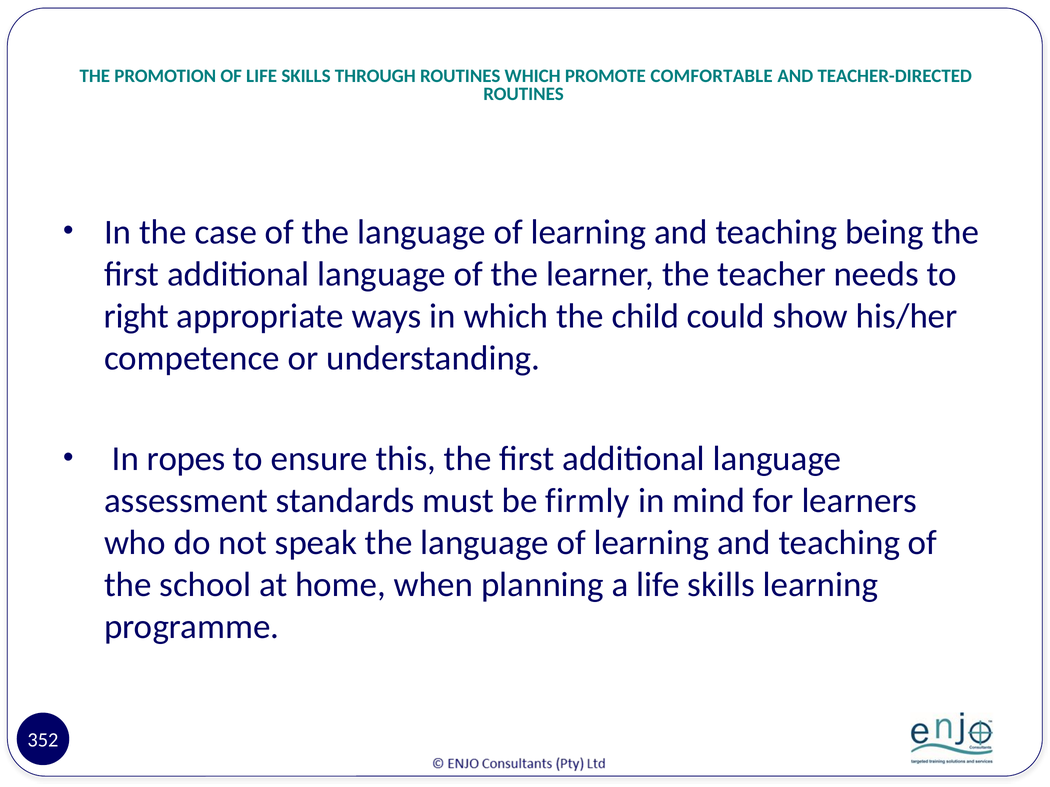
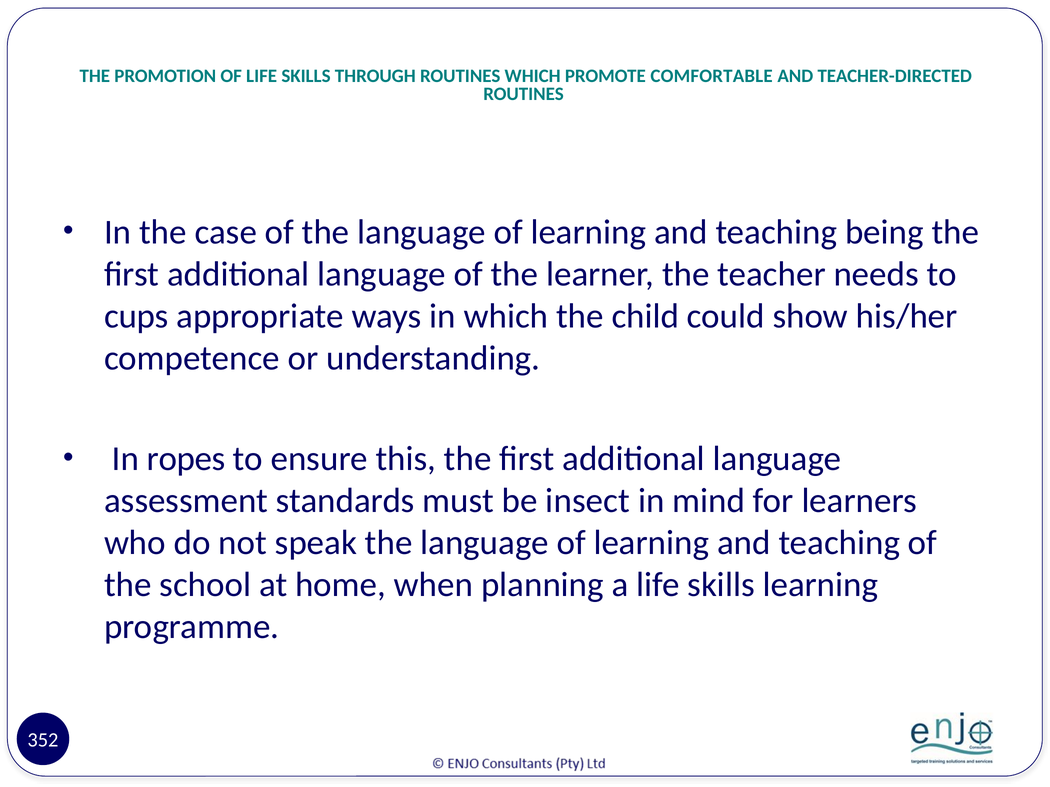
right: right -> cups
firmly: firmly -> insect
